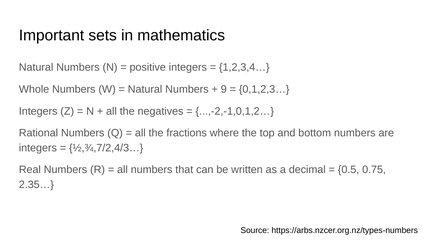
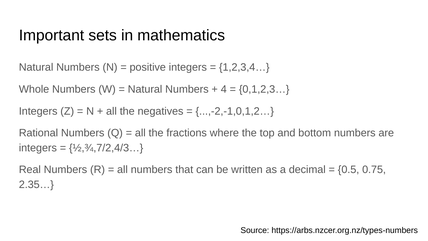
9: 9 -> 4
